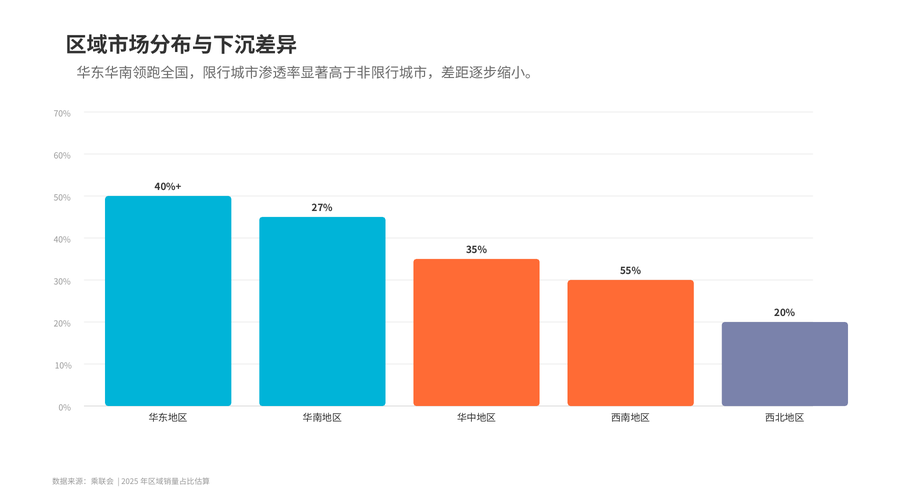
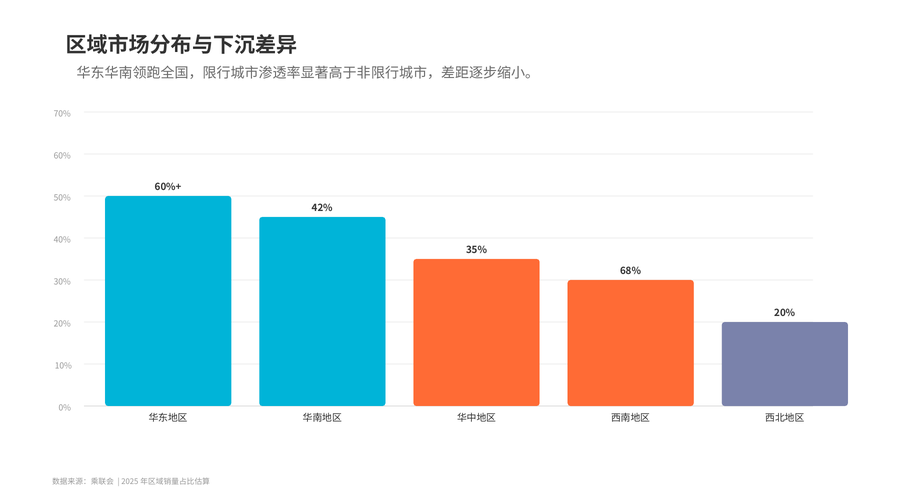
40%+: 40%+ -> 60%+
27%: 27% -> 42%
55%: 55% -> 68%
